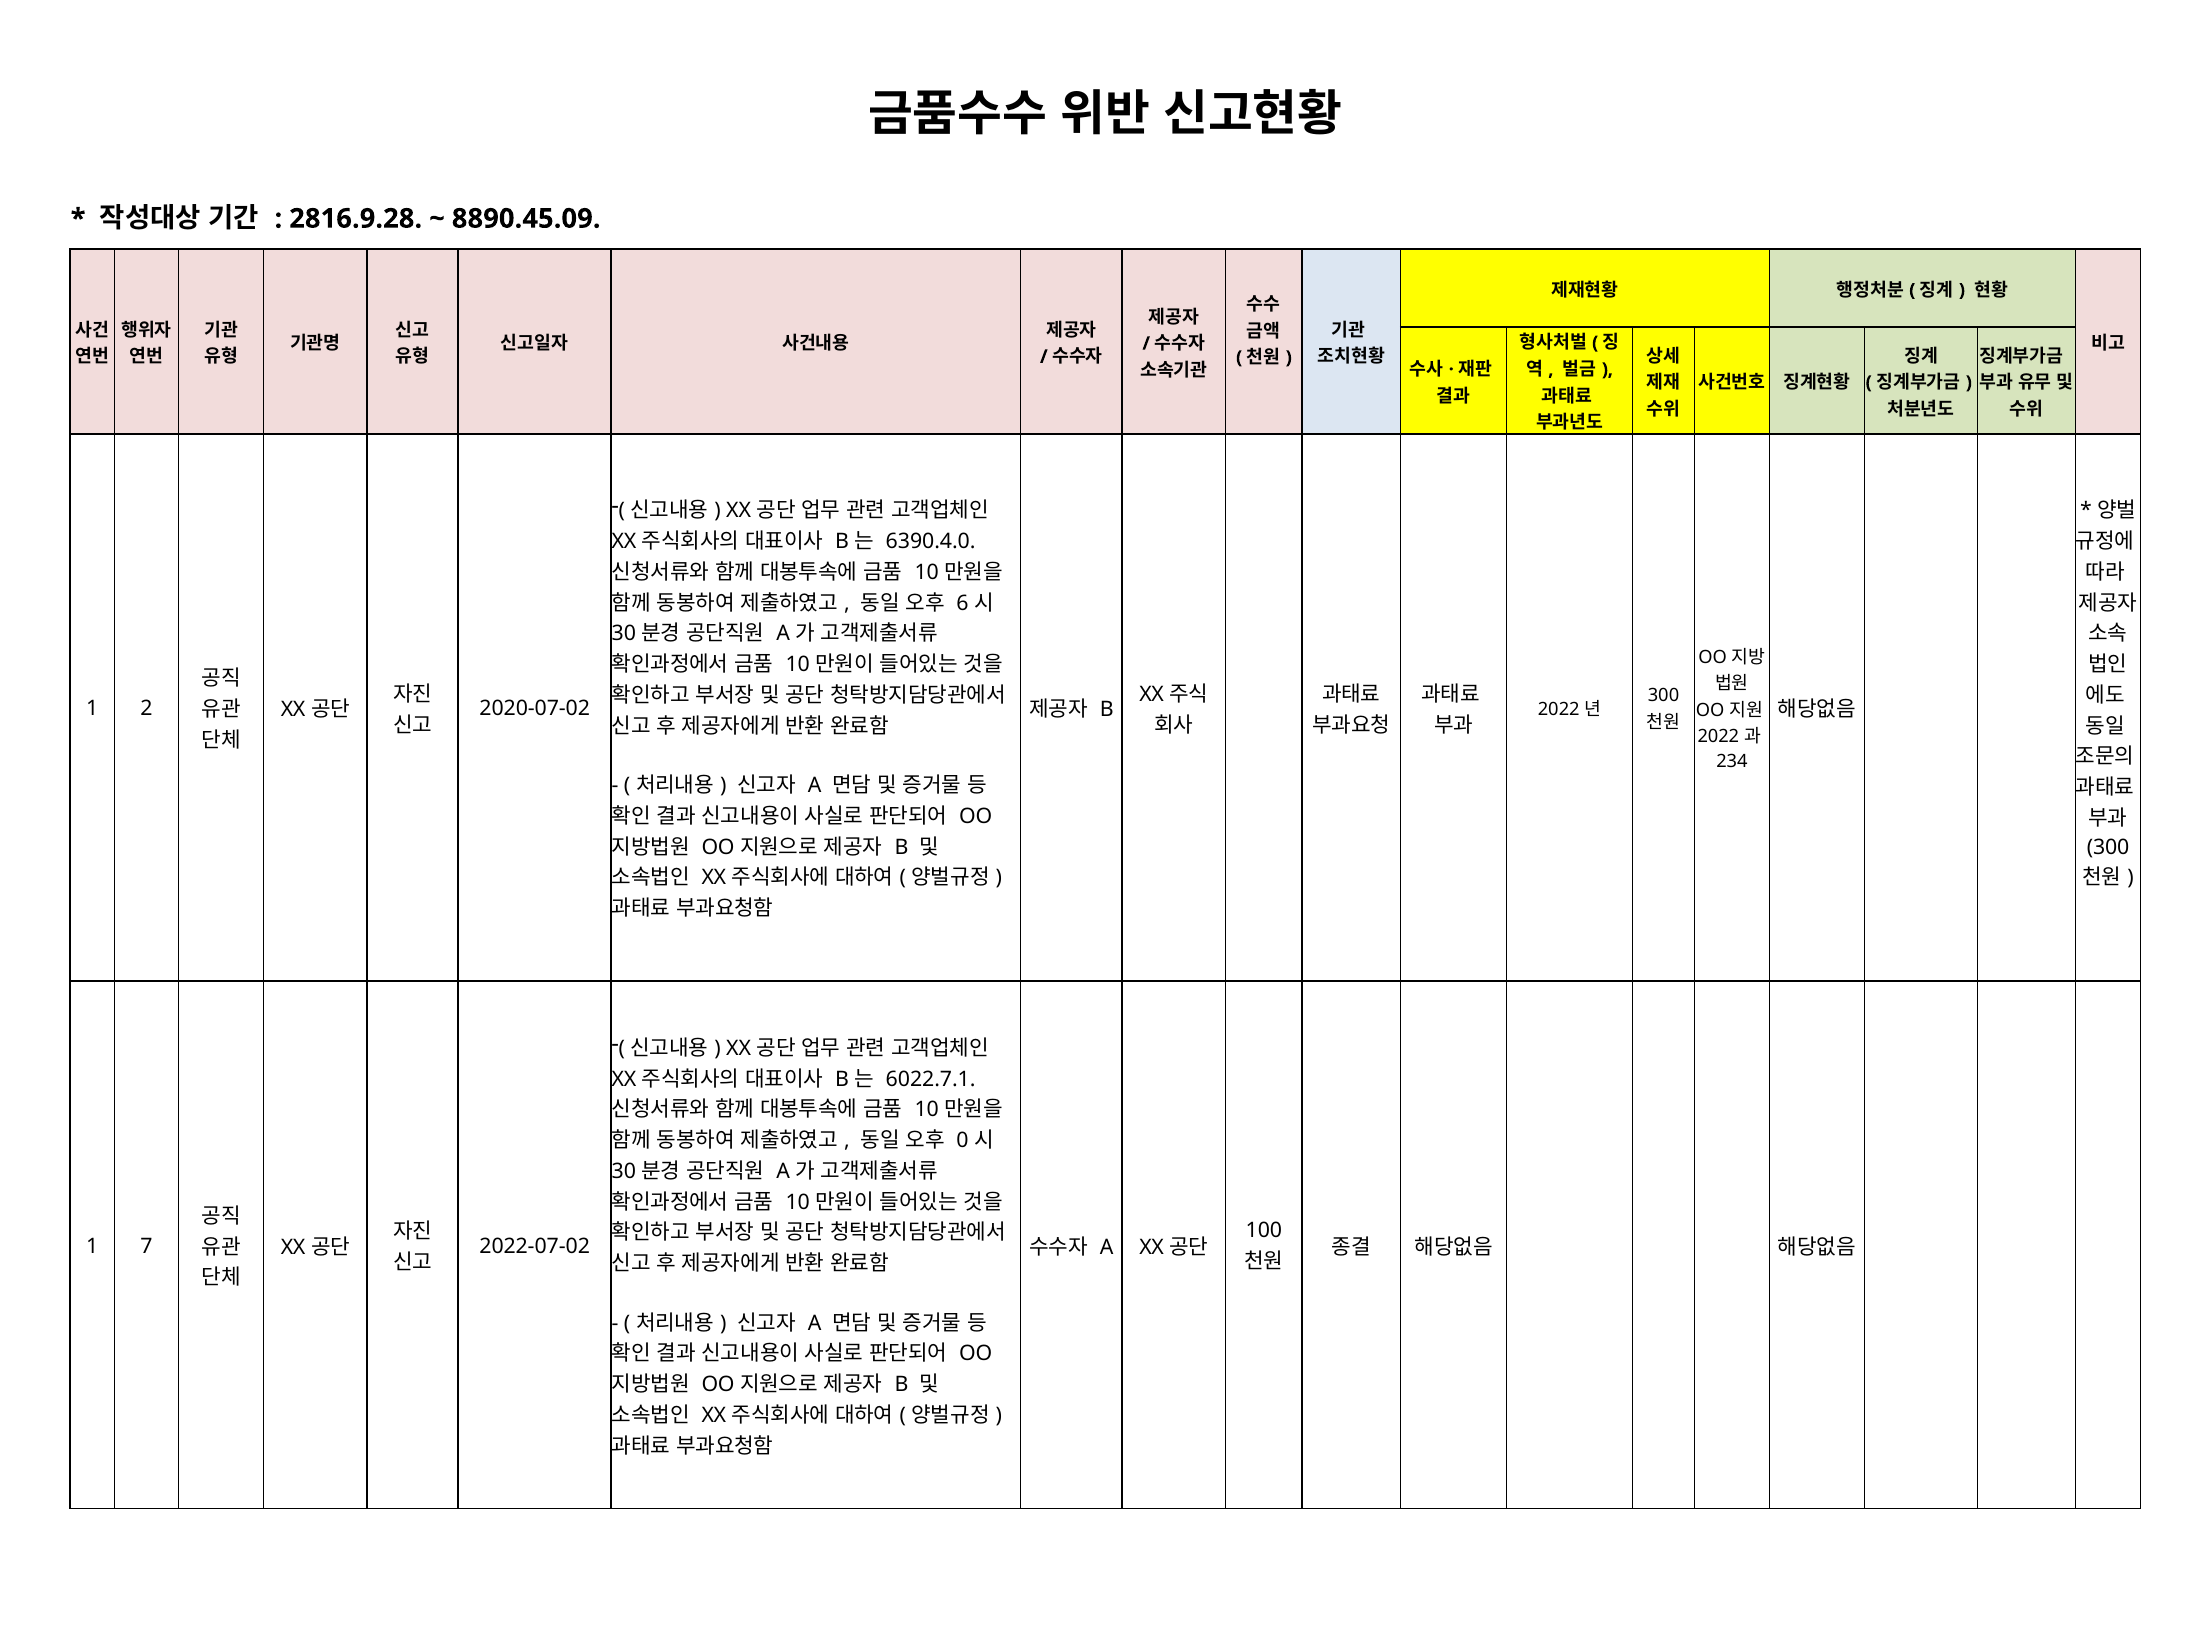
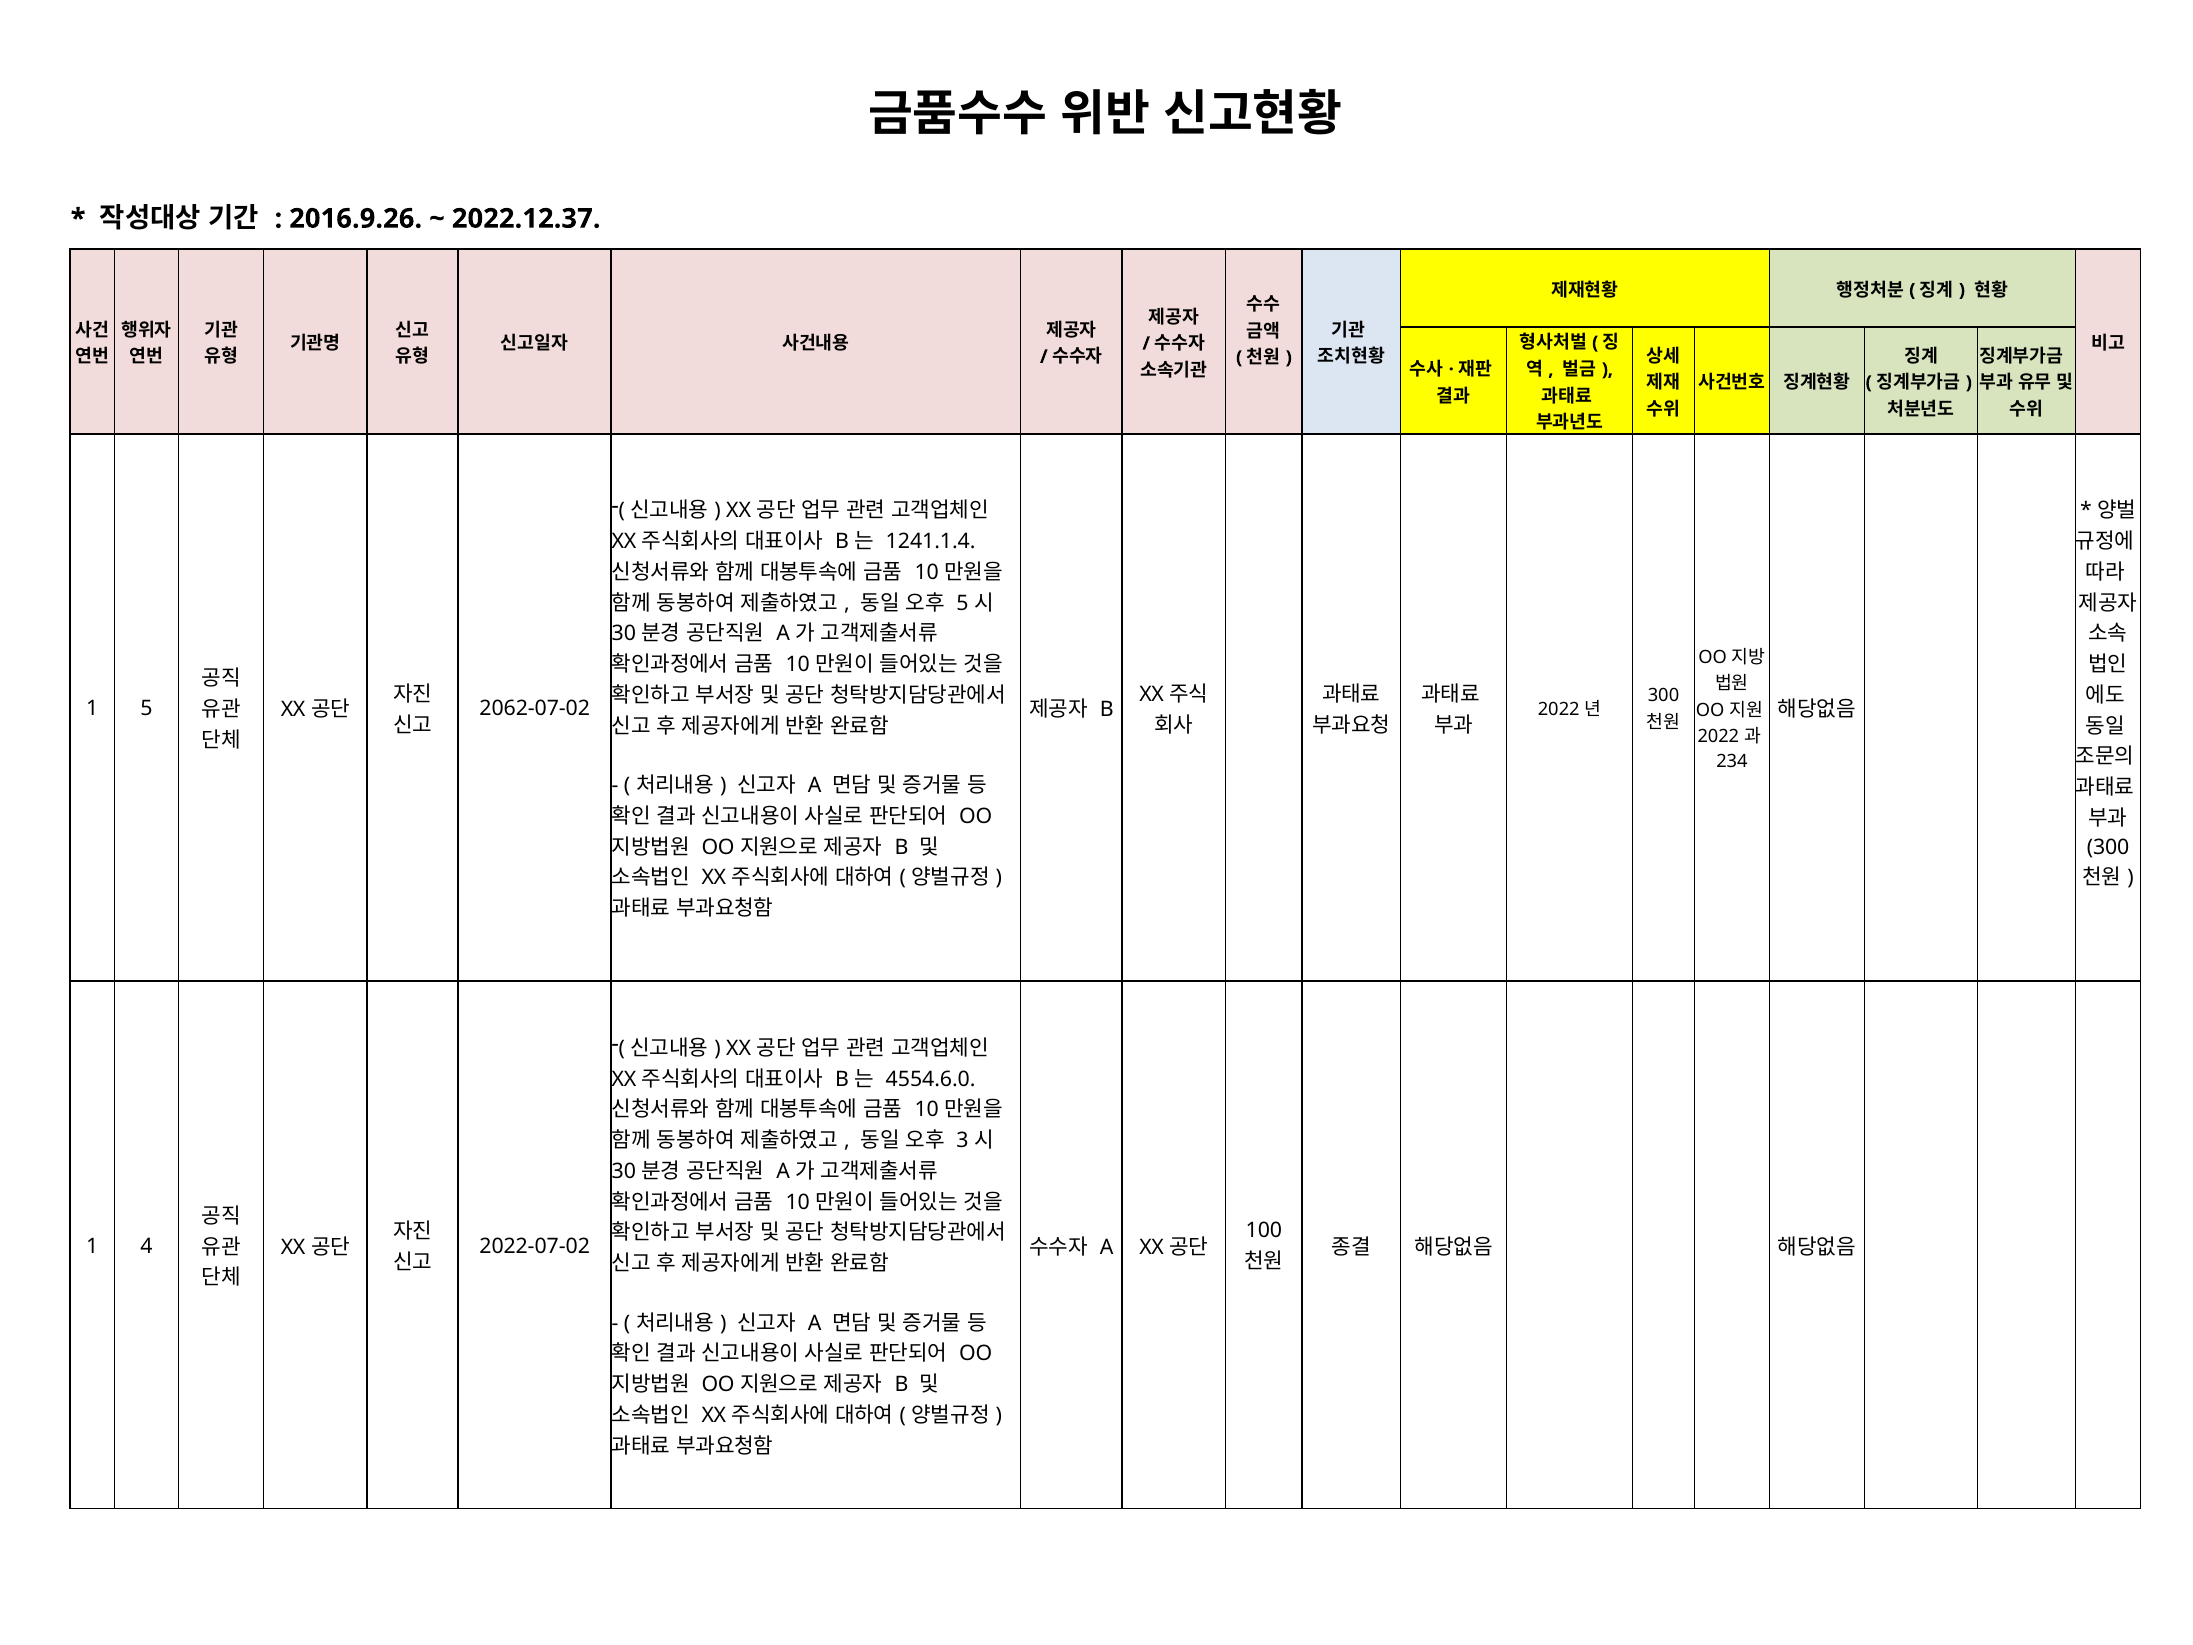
2816.9.28: 2816.9.28 -> 2016.9.26
8890.45.09: 8890.45.09 -> 2022.12.37
6390.4.0: 6390.4.0 -> 1241.1.4
6 at (962, 603): 6 -> 5
1 2: 2 -> 5
2020-07-02: 2020-07-02 -> 2062-07-02
6022.7.1: 6022.7.1 -> 4554.6.0
0: 0 -> 3
7: 7 -> 4
